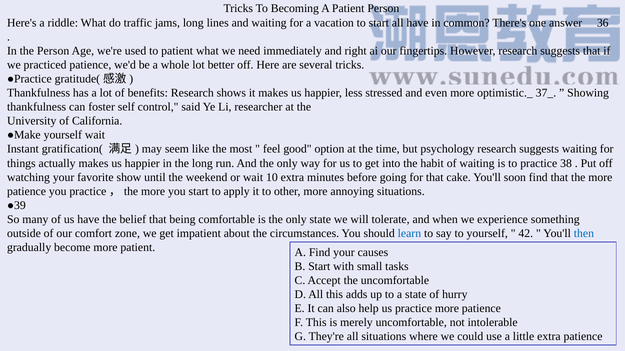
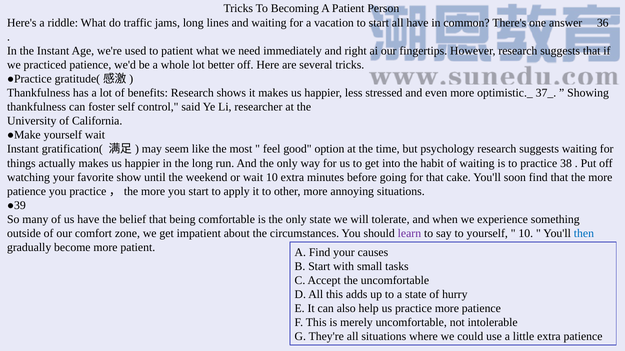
the Person: Person -> Instant
learn colour: blue -> purple
42 at (526, 234): 42 -> 10
